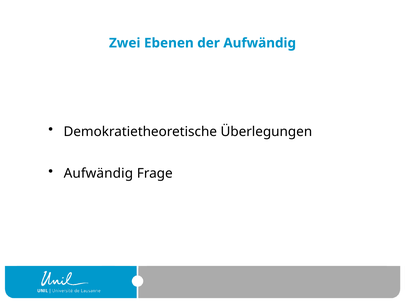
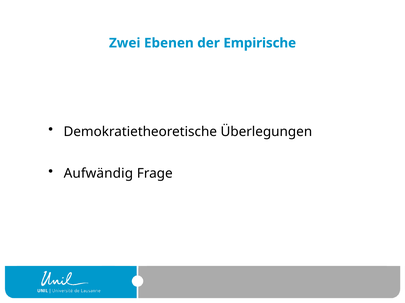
der Aufwändig: Aufwändig -> Empirische
